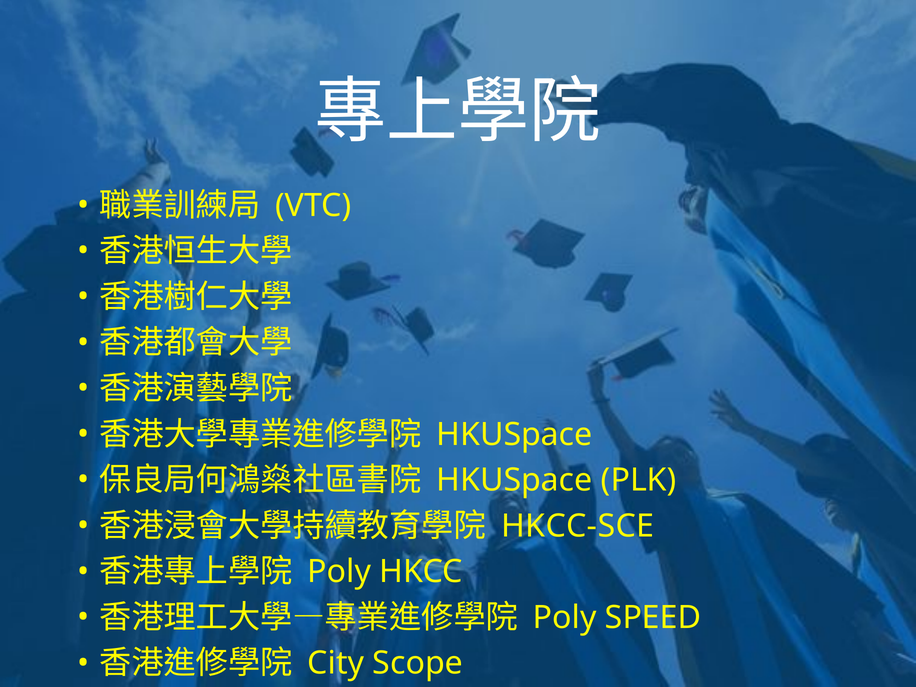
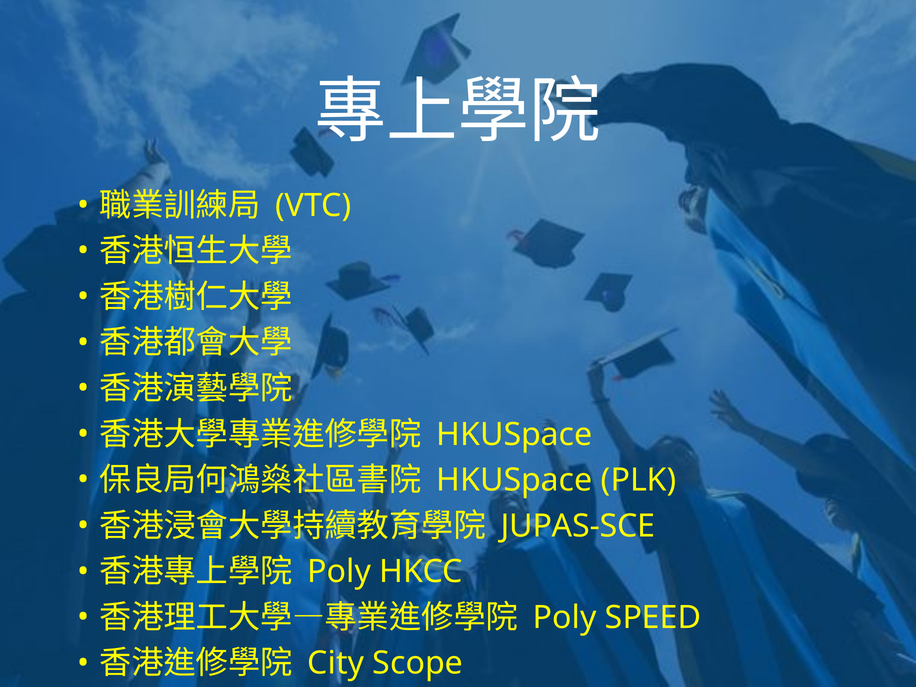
HKCC-SCE: HKCC-SCE -> JUPAS-SCE
